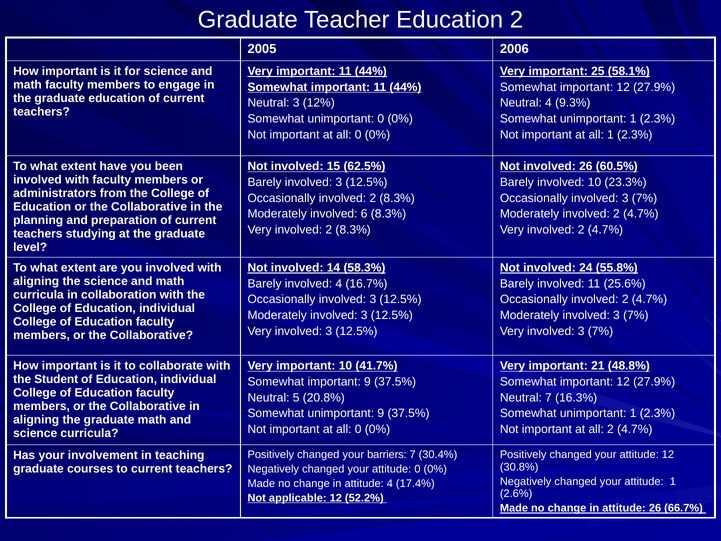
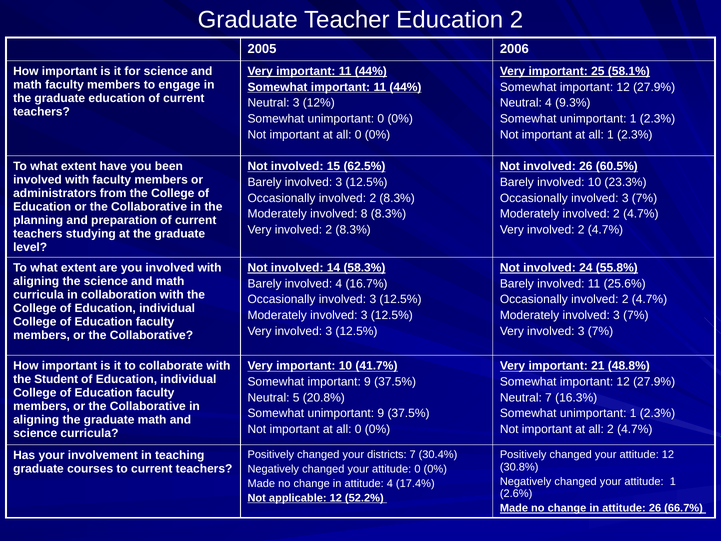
6: 6 -> 8
barriers: barriers -> districts
